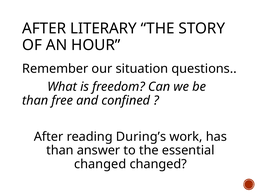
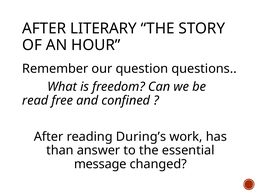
situation: situation -> question
than at (35, 100): than -> read
changed at (100, 164): changed -> message
